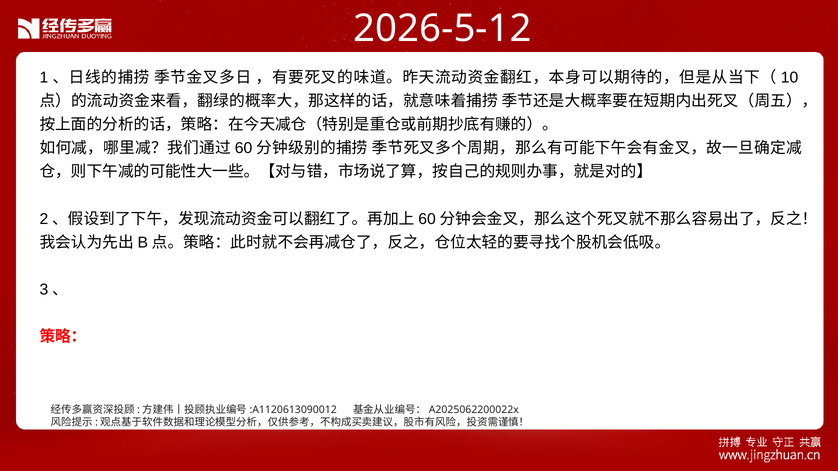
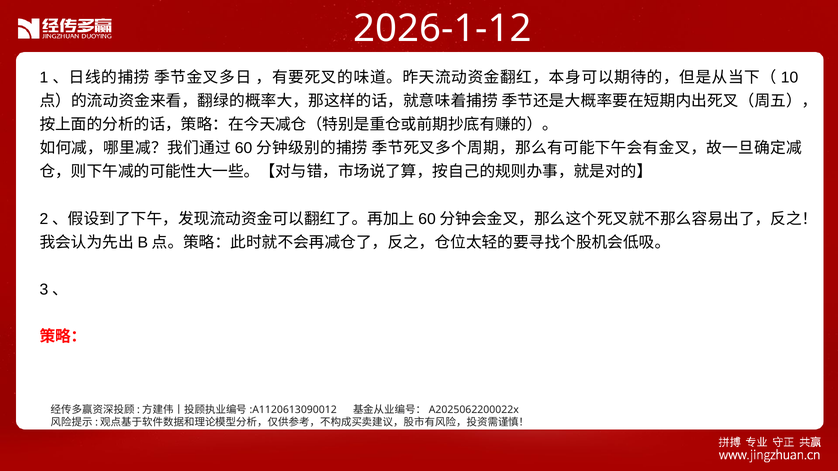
2026-5-12: 2026-5-12 -> 2026-1-12
